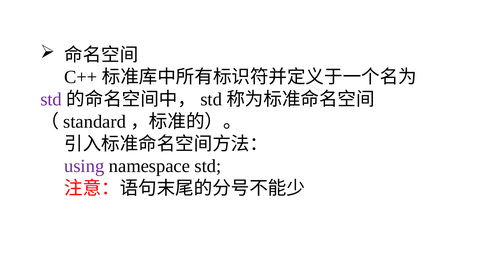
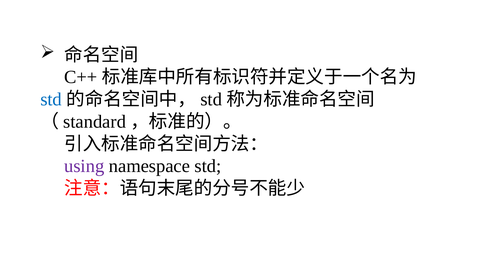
std at (51, 100) colour: purple -> blue
